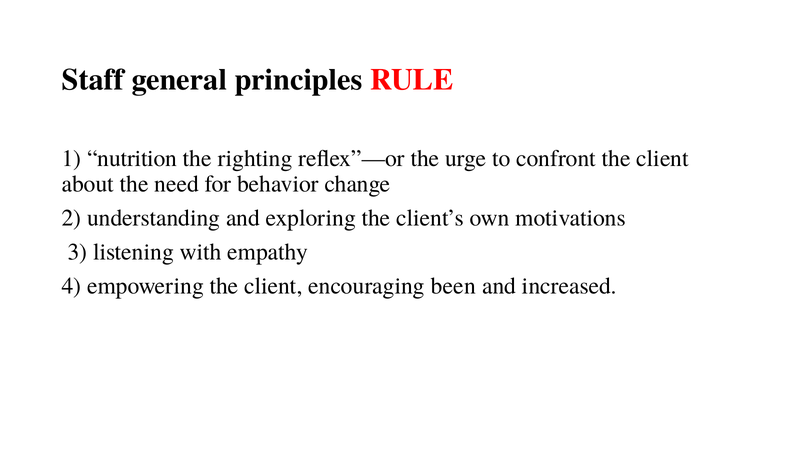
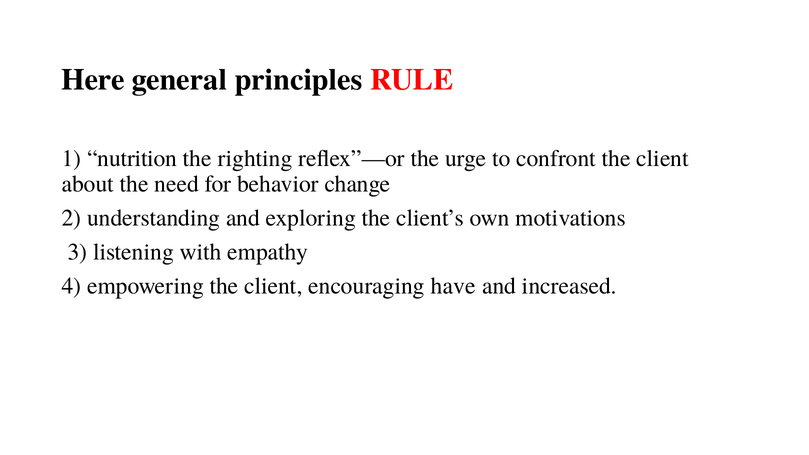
Staff: Staff -> Here
been: been -> have
